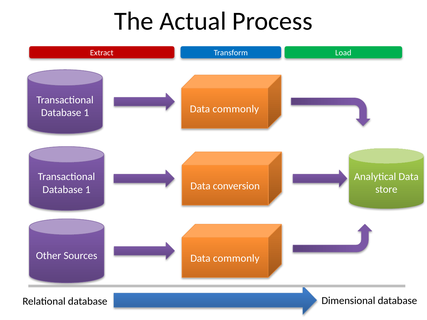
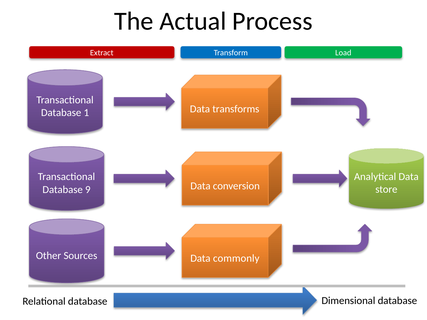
commonly at (236, 109): commonly -> transforms
1 at (88, 190): 1 -> 9
